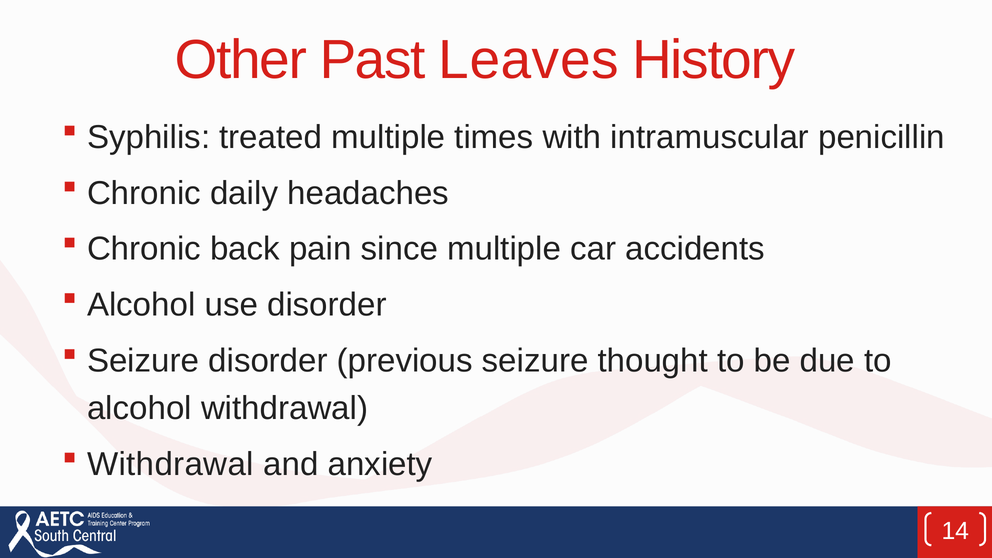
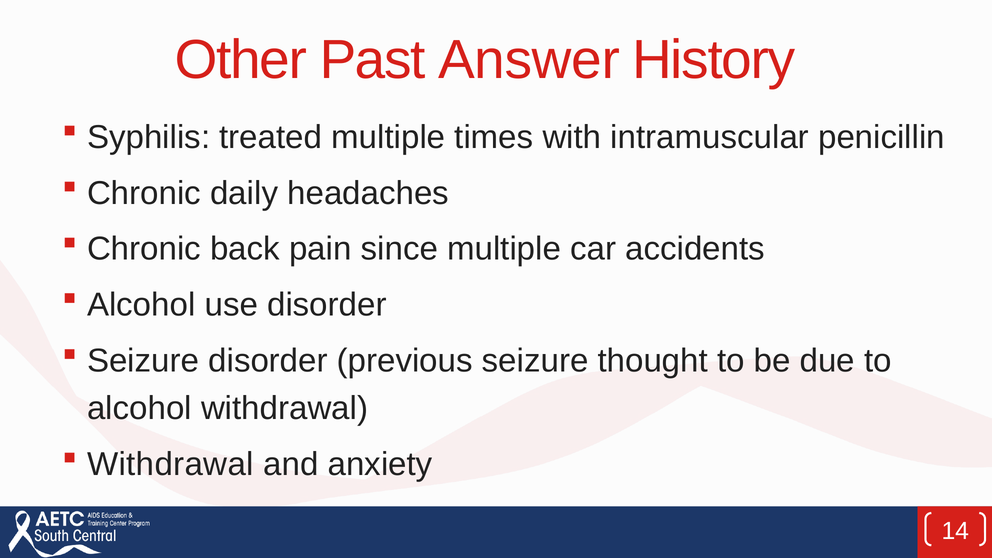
Leaves: Leaves -> Answer
